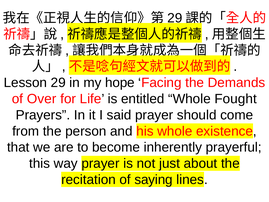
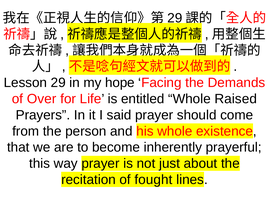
Fought: Fought -> Raised
saying: saying -> fought
